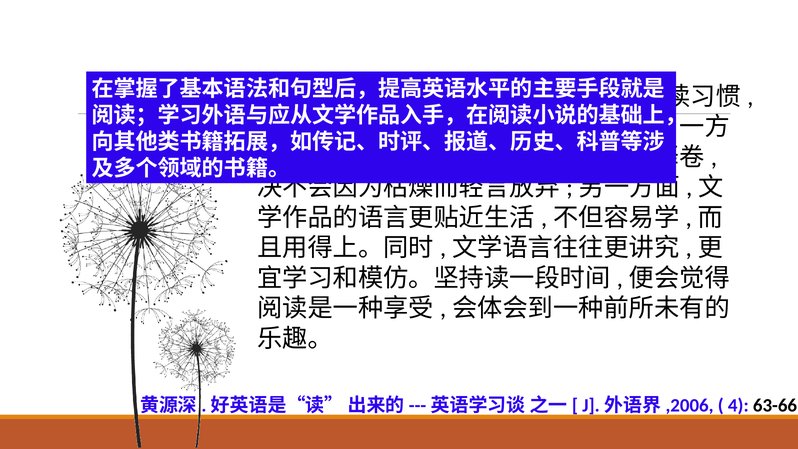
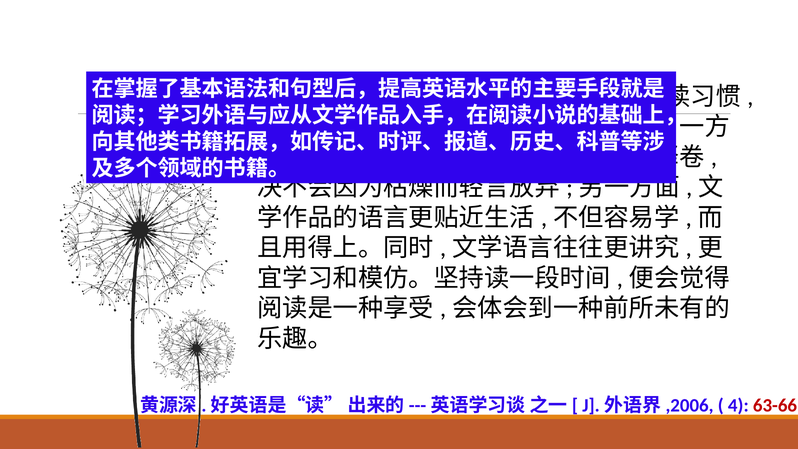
63-66 colour: black -> red
